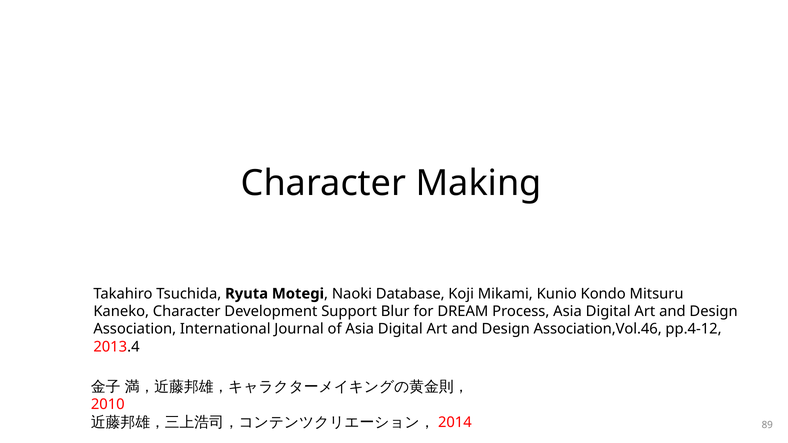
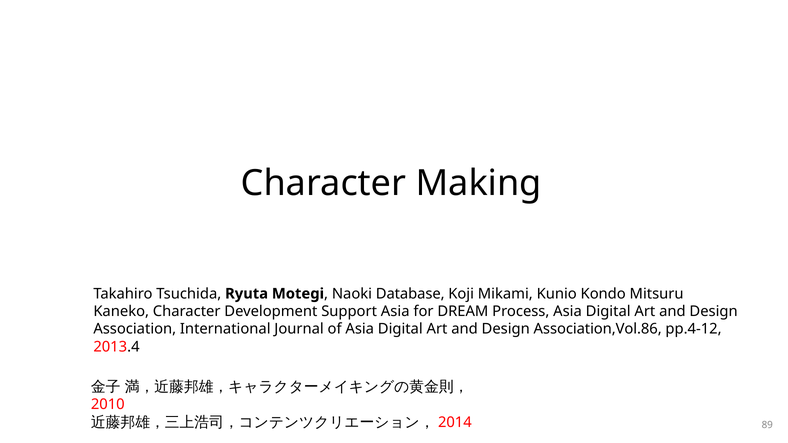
Support Blur: Blur -> Asia
Association,Vol.46: Association,Vol.46 -> Association,Vol.86
